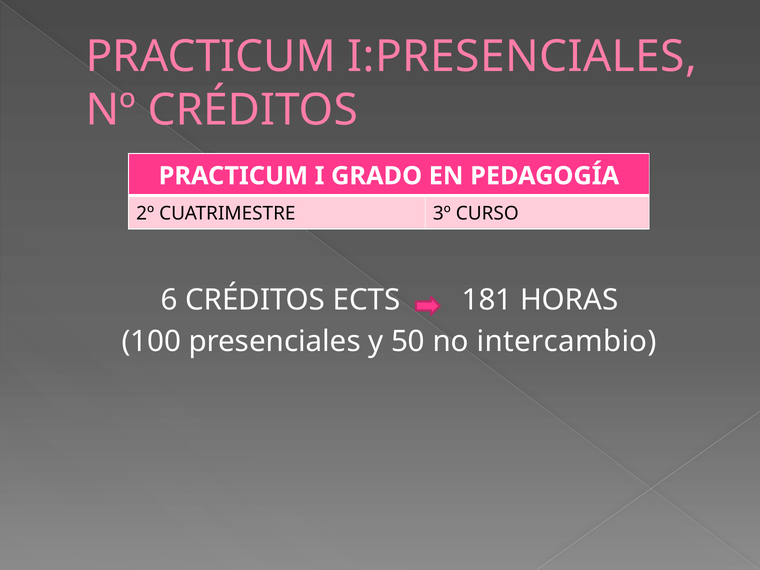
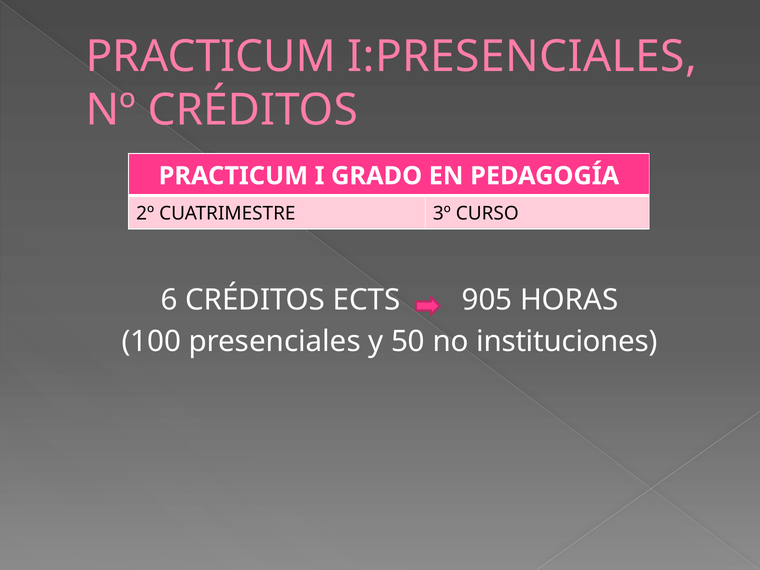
181: 181 -> 905
intercambio: intercambio -> instituciones
